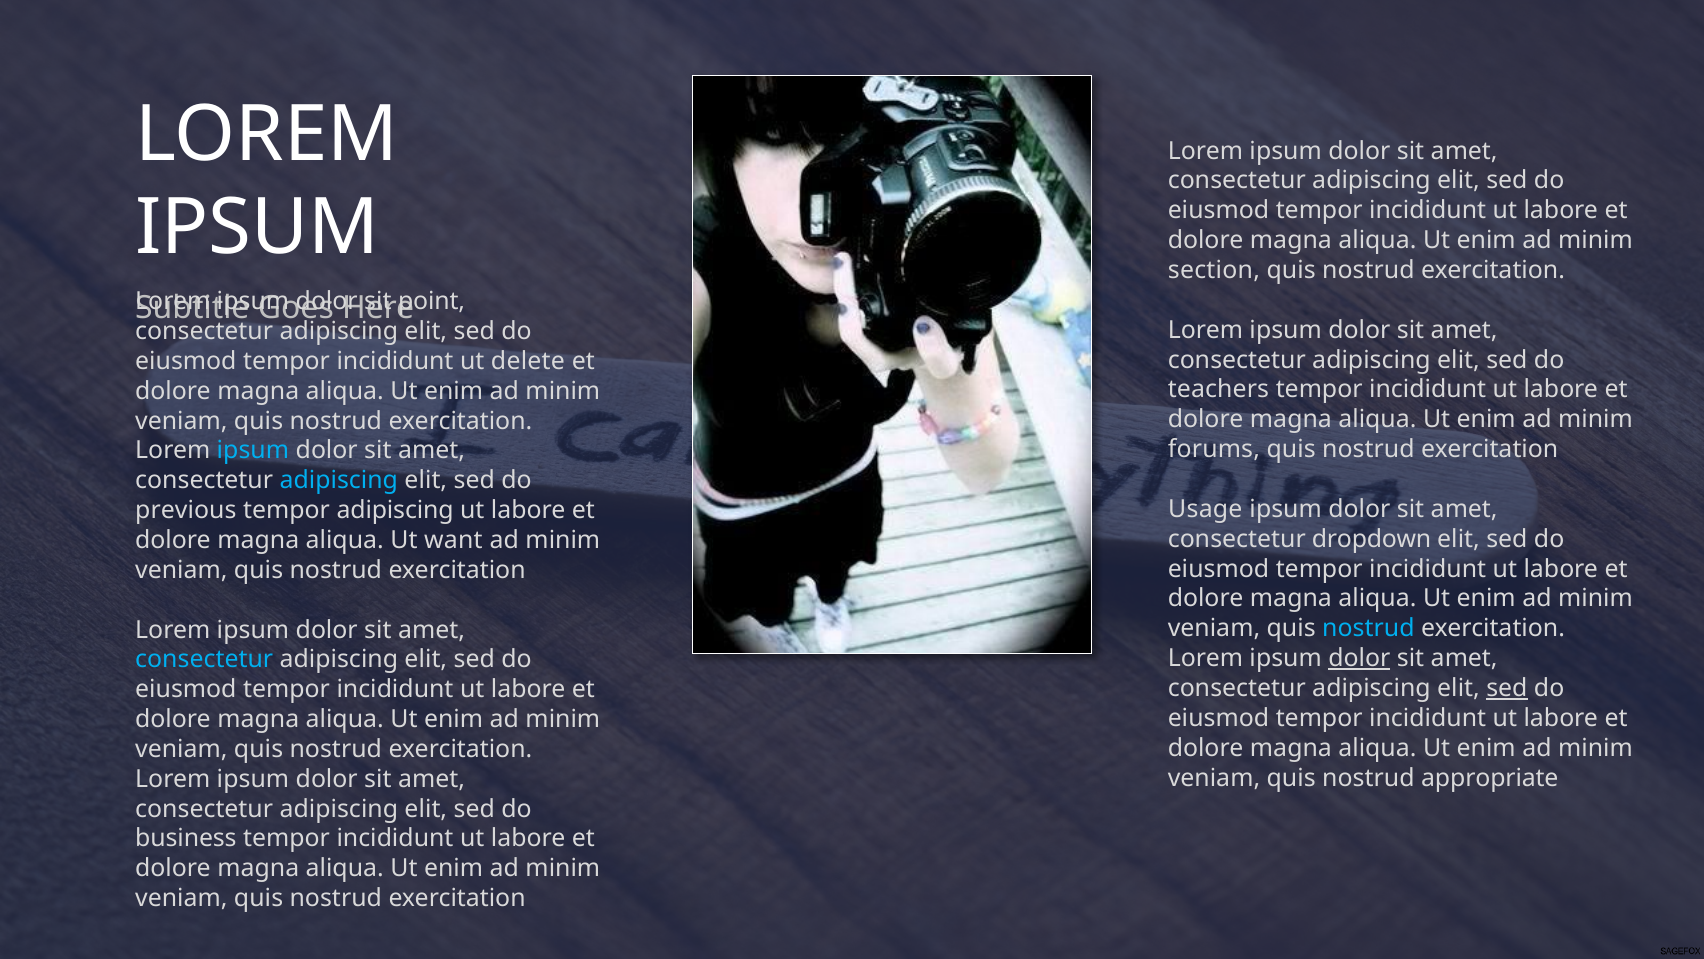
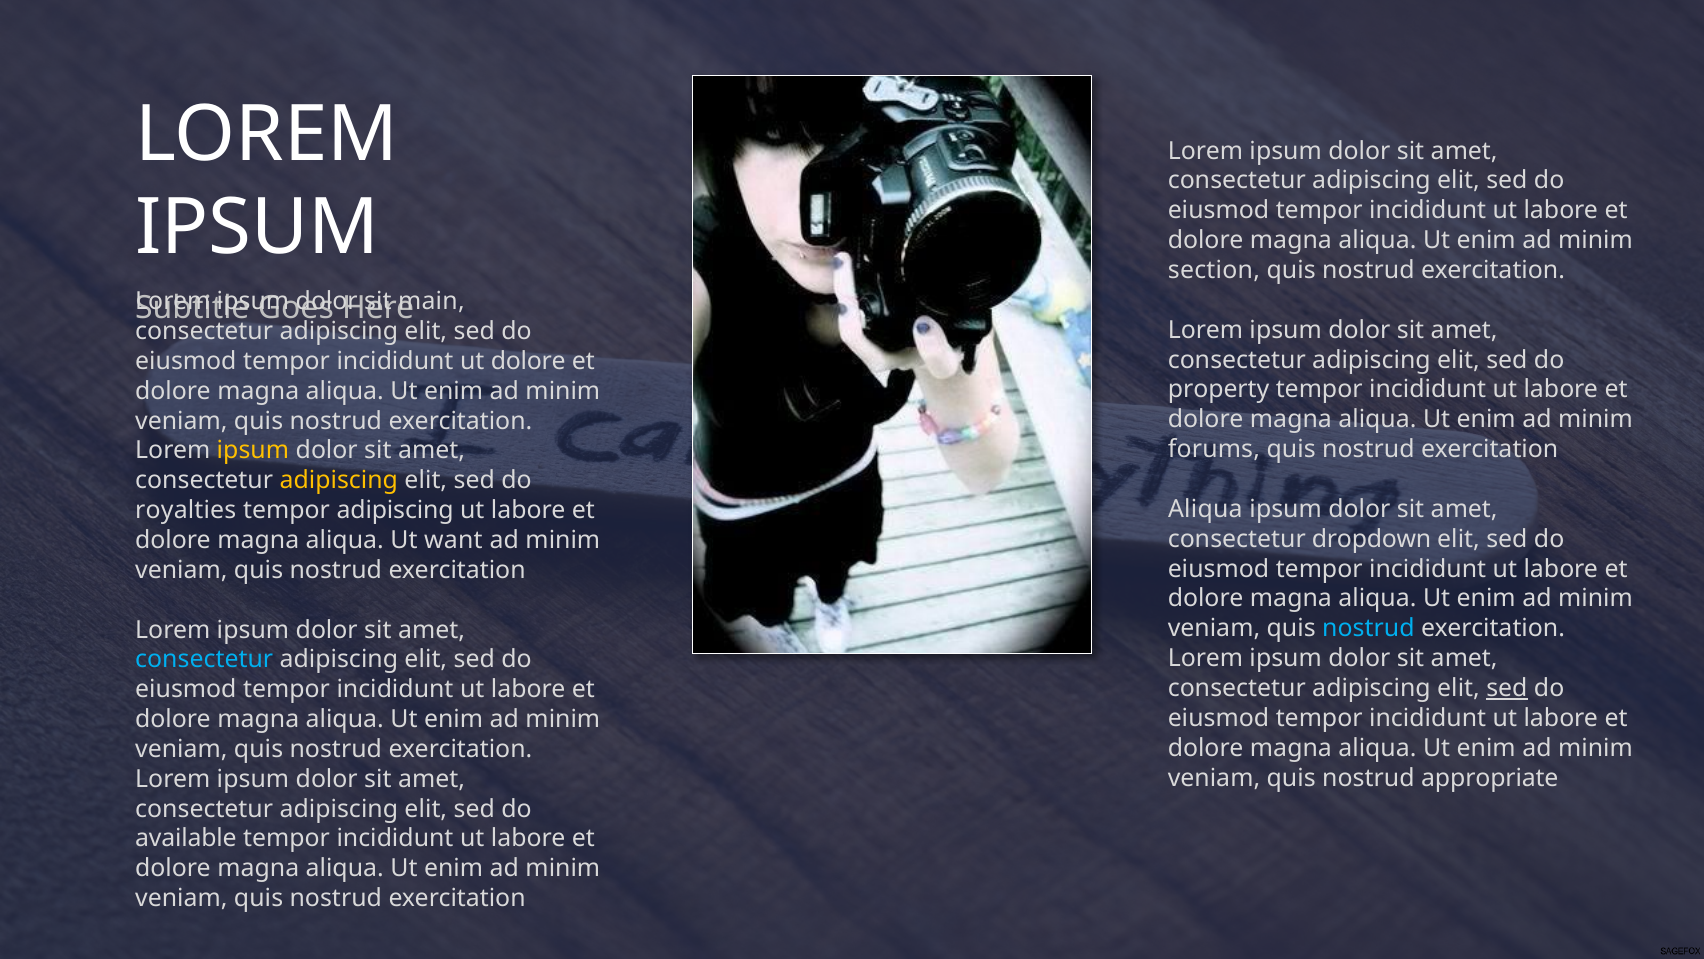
point: point -> main
ut delete: delete -> dolore
teachers: teachers -> property
ipsum at (253, 450) colour: light blue -> yellow
adipiscing at (339, 480) colour: light blue -> yellow
Usage at (1205, 509): Usage -> Aliqua
previous: previous -> royalties
dolor at (1359, 658) underline: present -> none
business: business -> available
